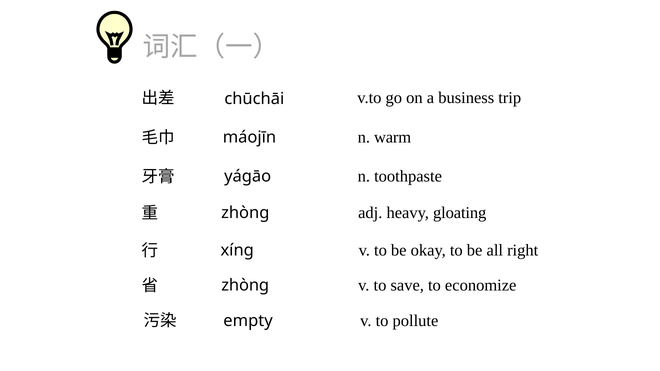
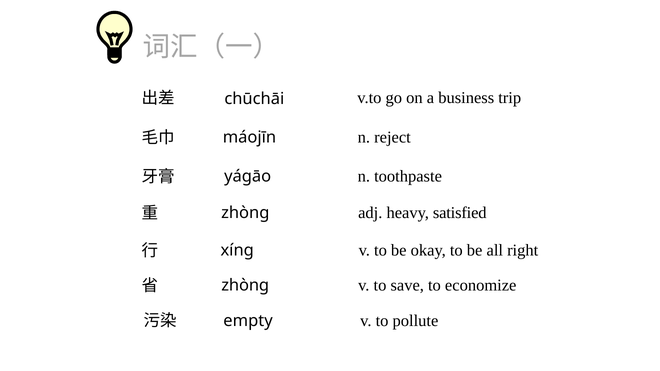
warm: warm -> reject
gloating: gloating -> satisfied
